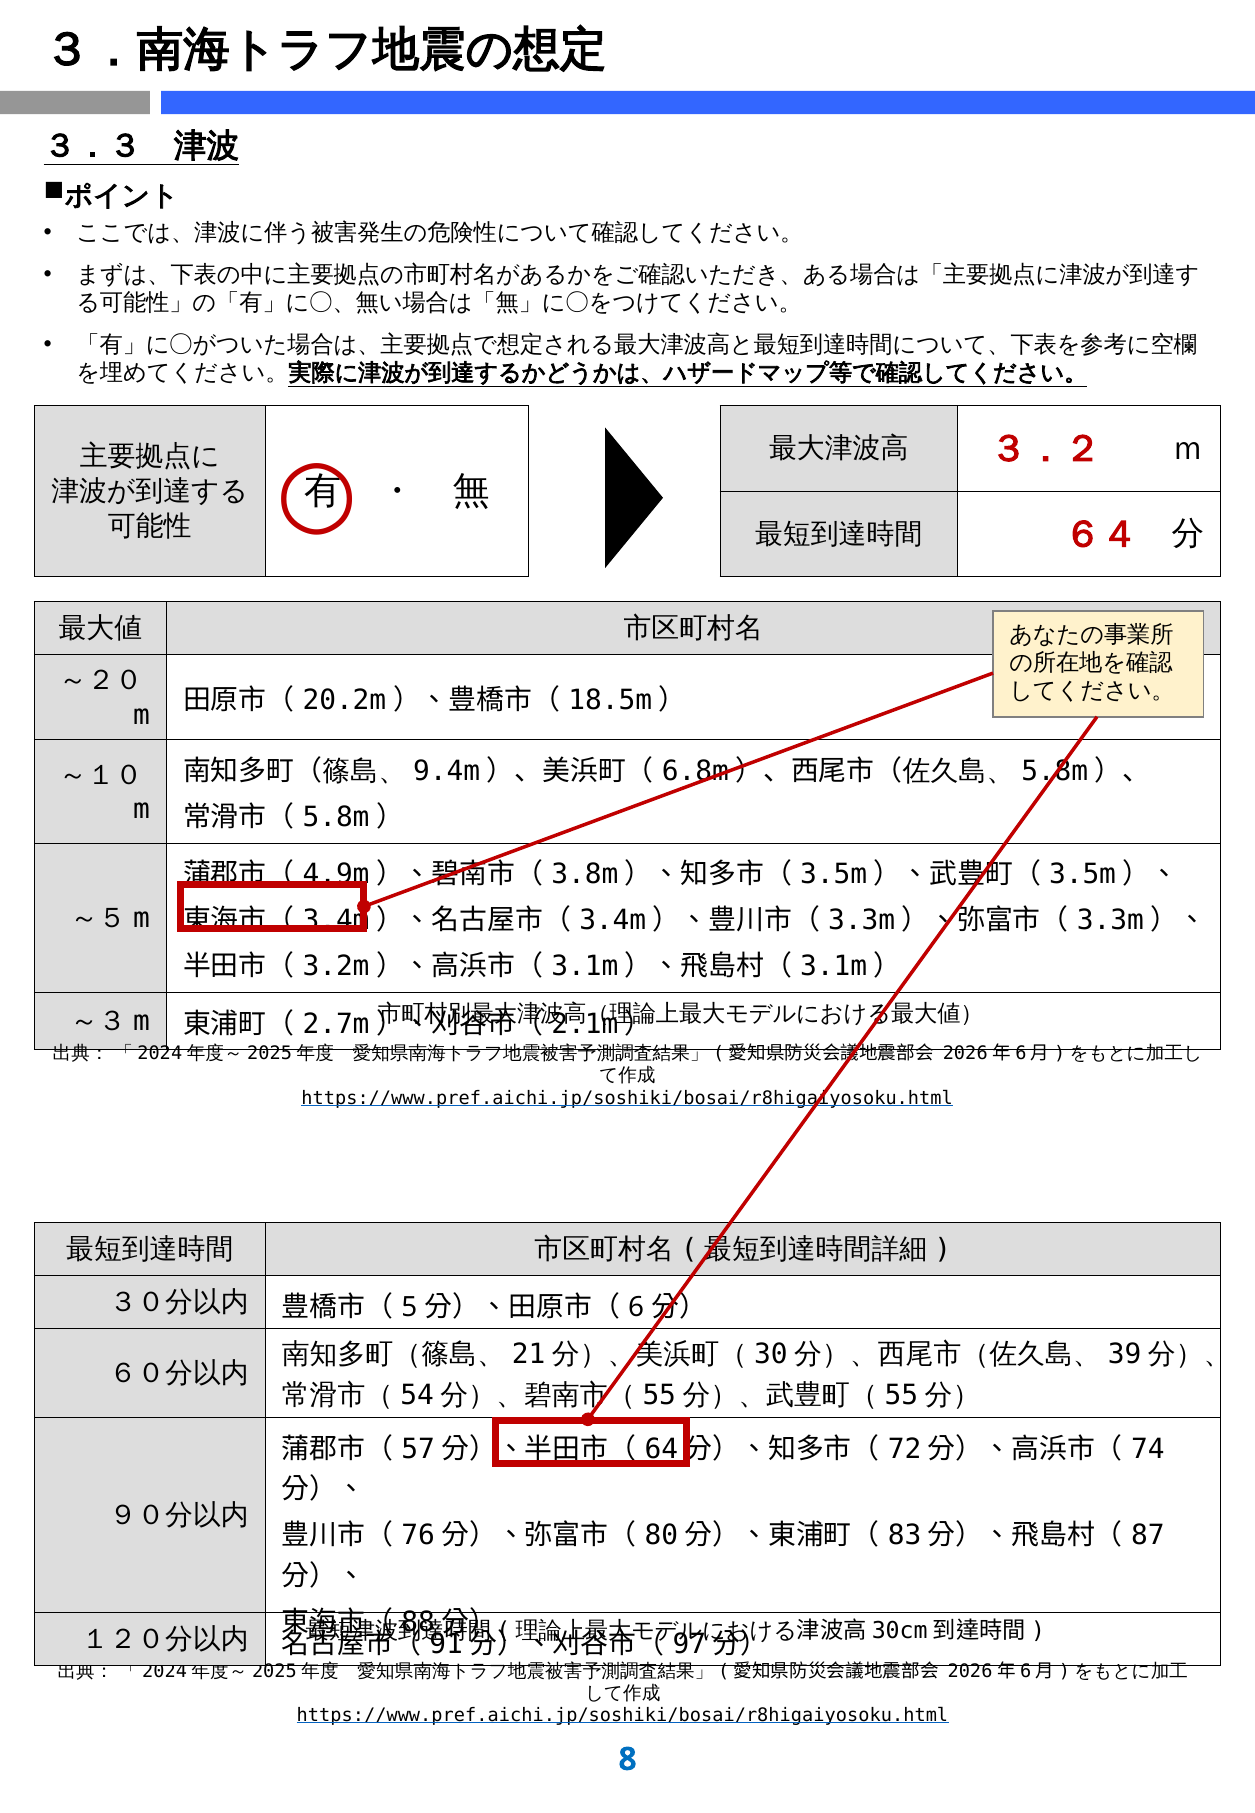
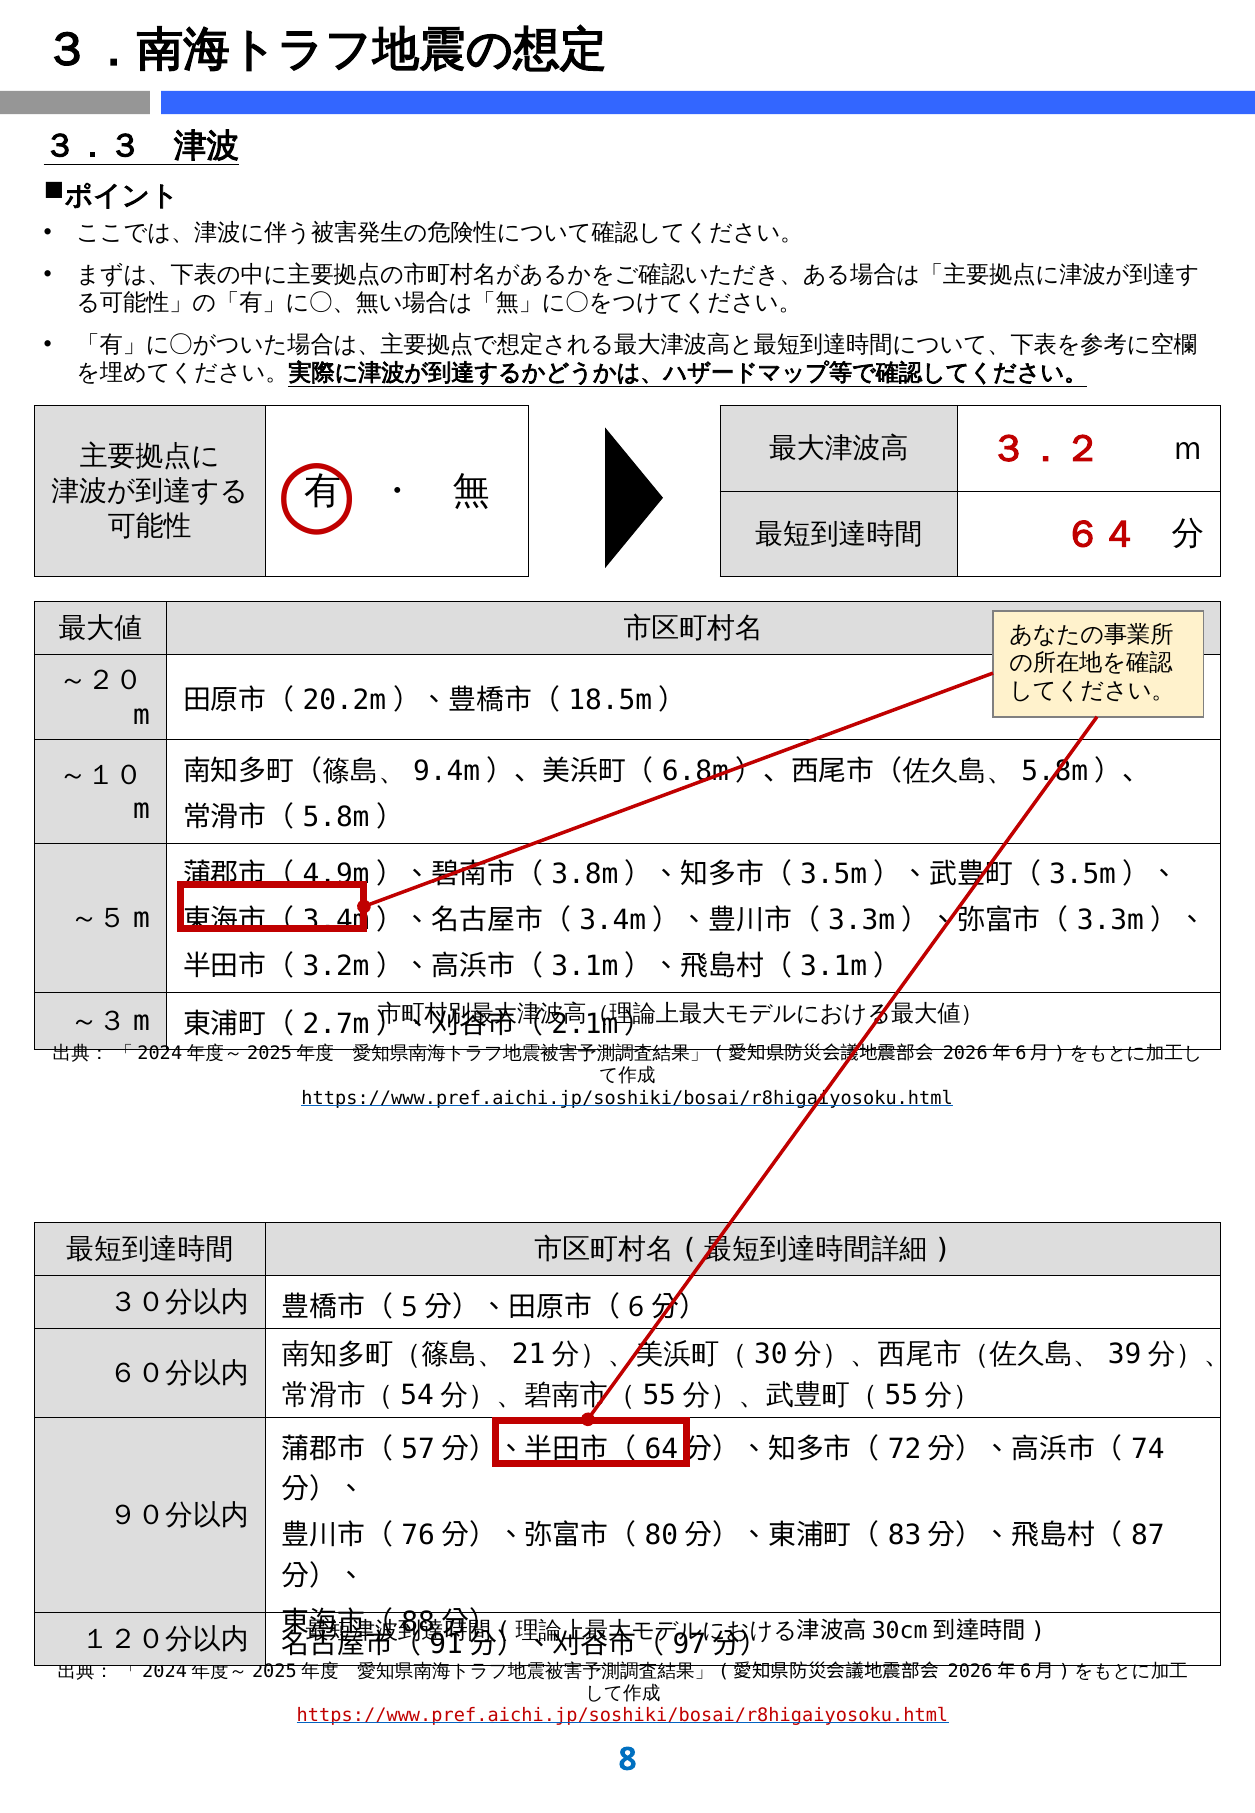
https://www.pref.aichi.jp/soshiki/bosai/r8higaiyosoku.html at (622, 1715) colour: black -> red
